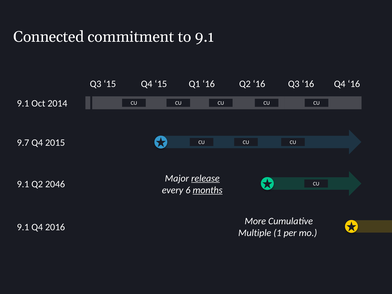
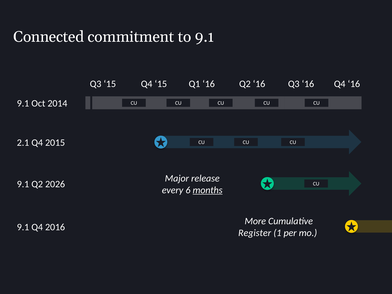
9.7: 9.7 -> 2.1
release underline: present -> none
2046: 2046 -> 2026
Multiple: Multiple -> Register
